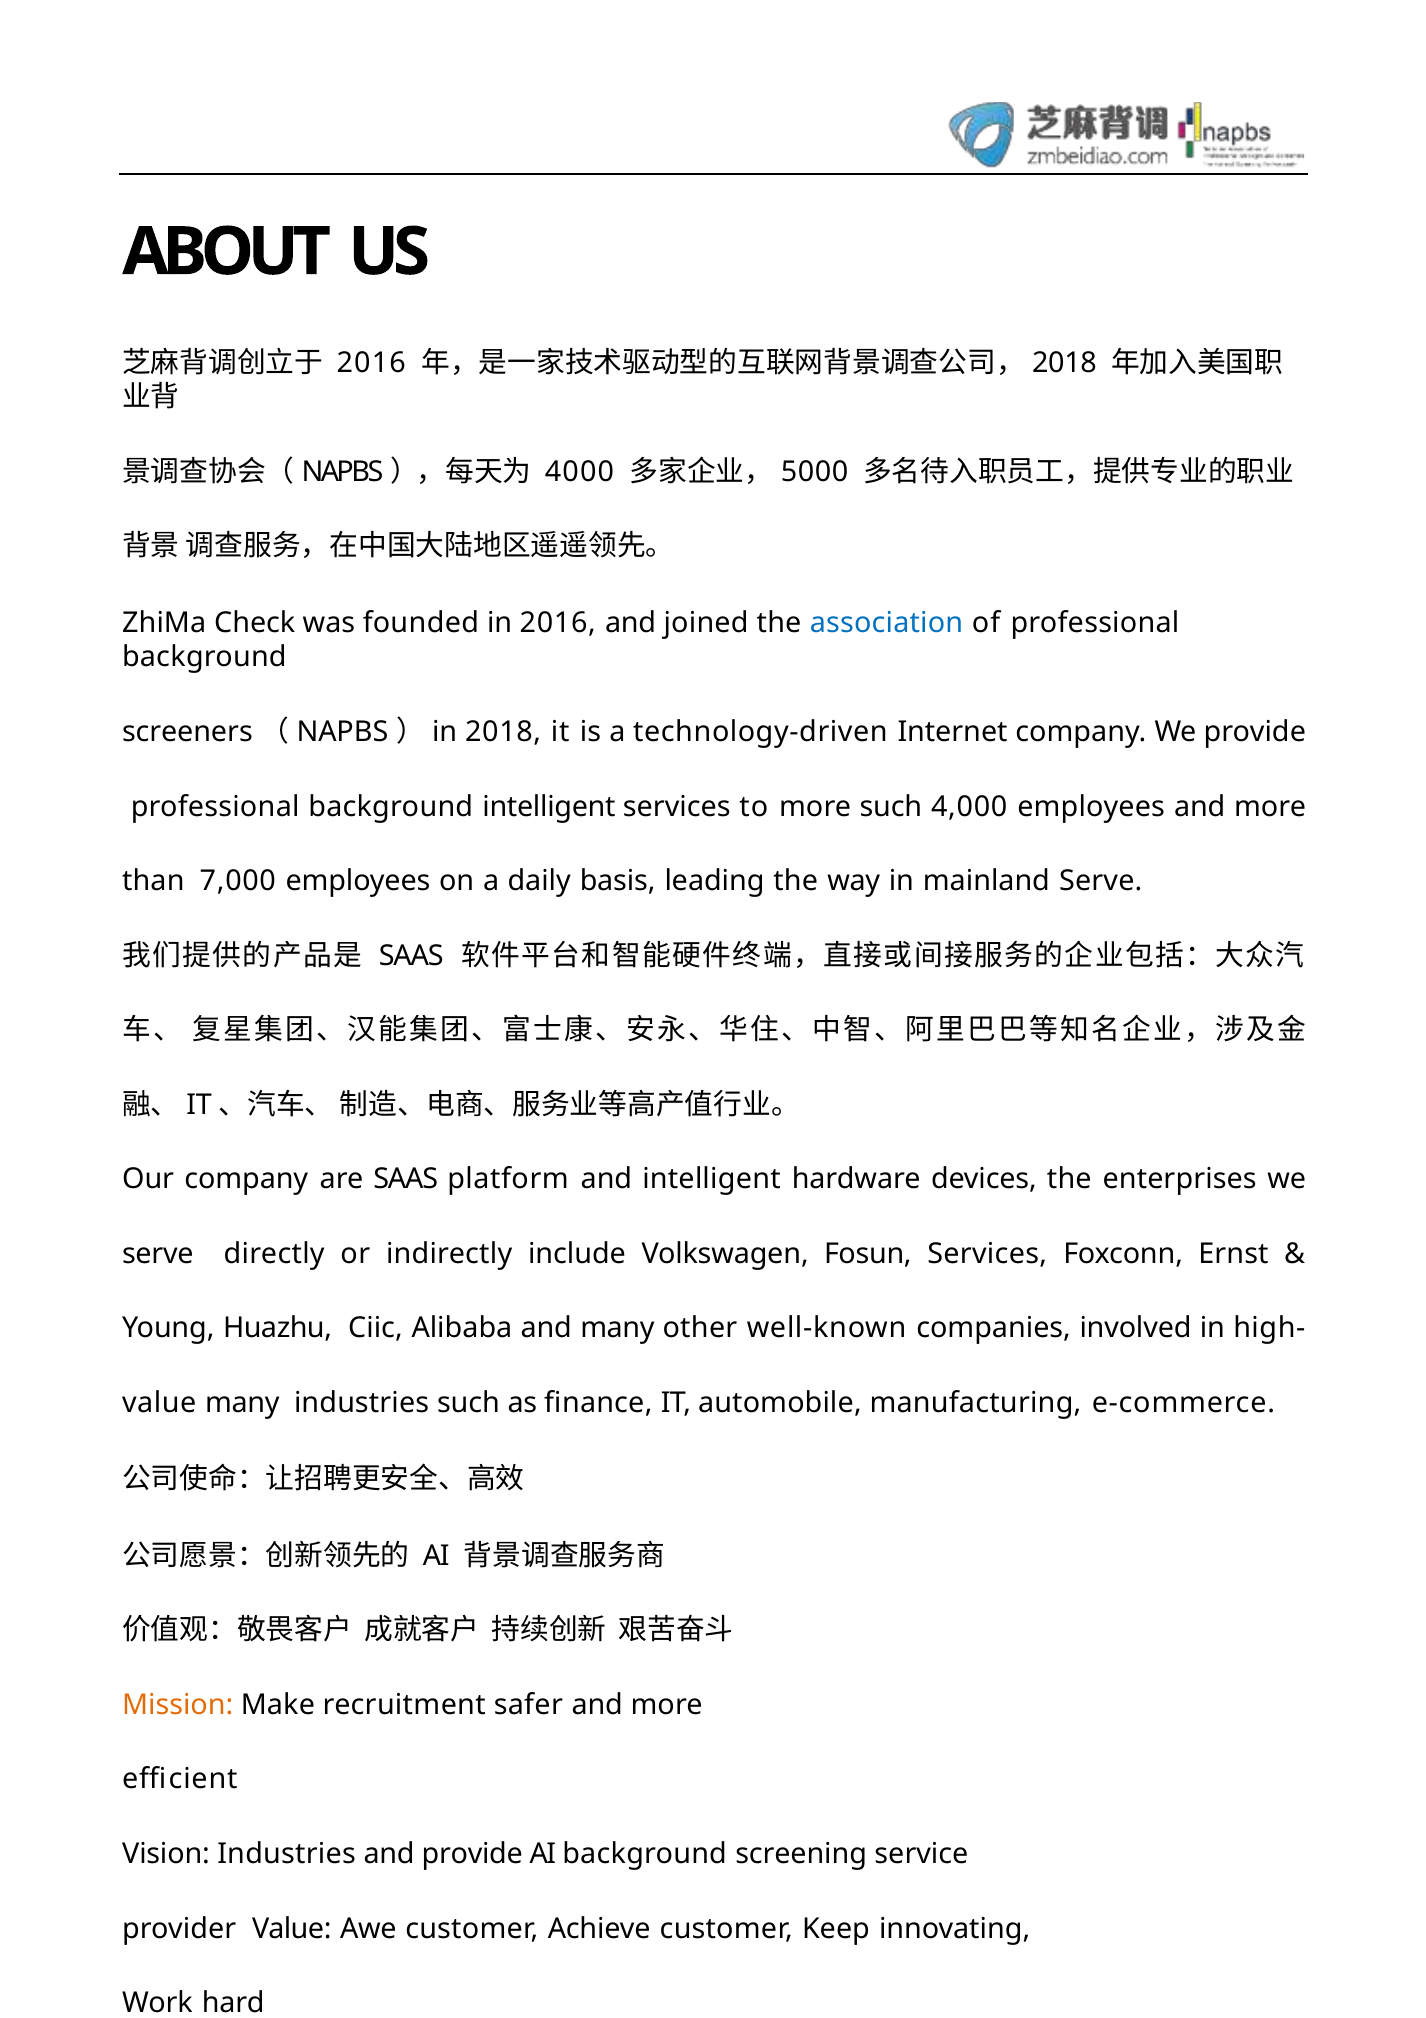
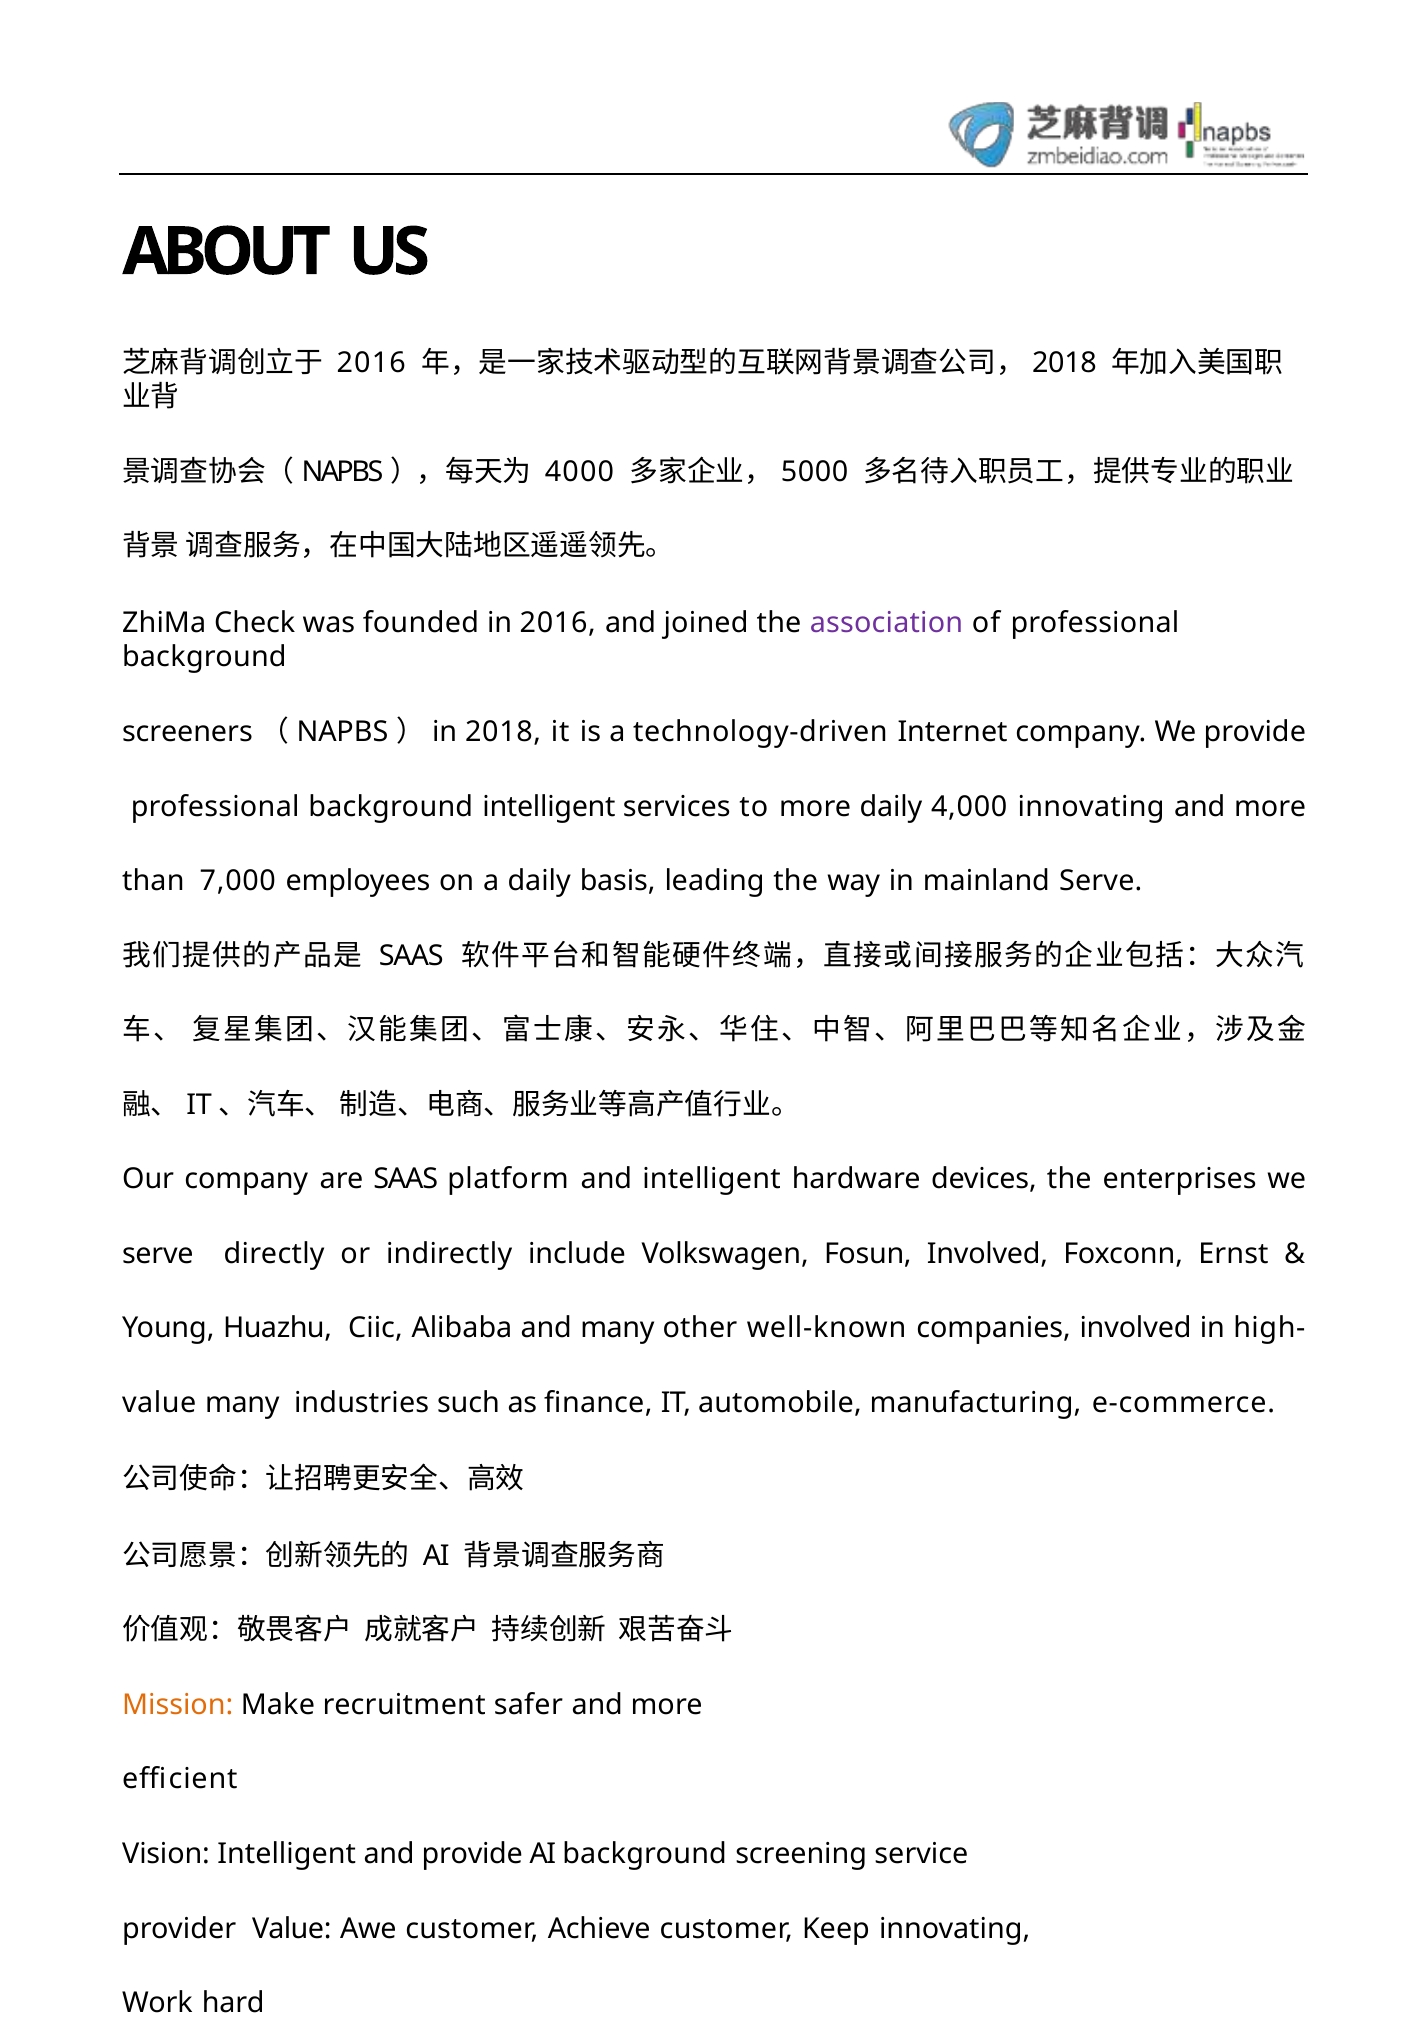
association colour: blue -> purple
more such: such -> daily
4,000 employees: employees -> innovating
Fosun Services: Services -> Involved
Vision Industries: Industries -> Intelligent
